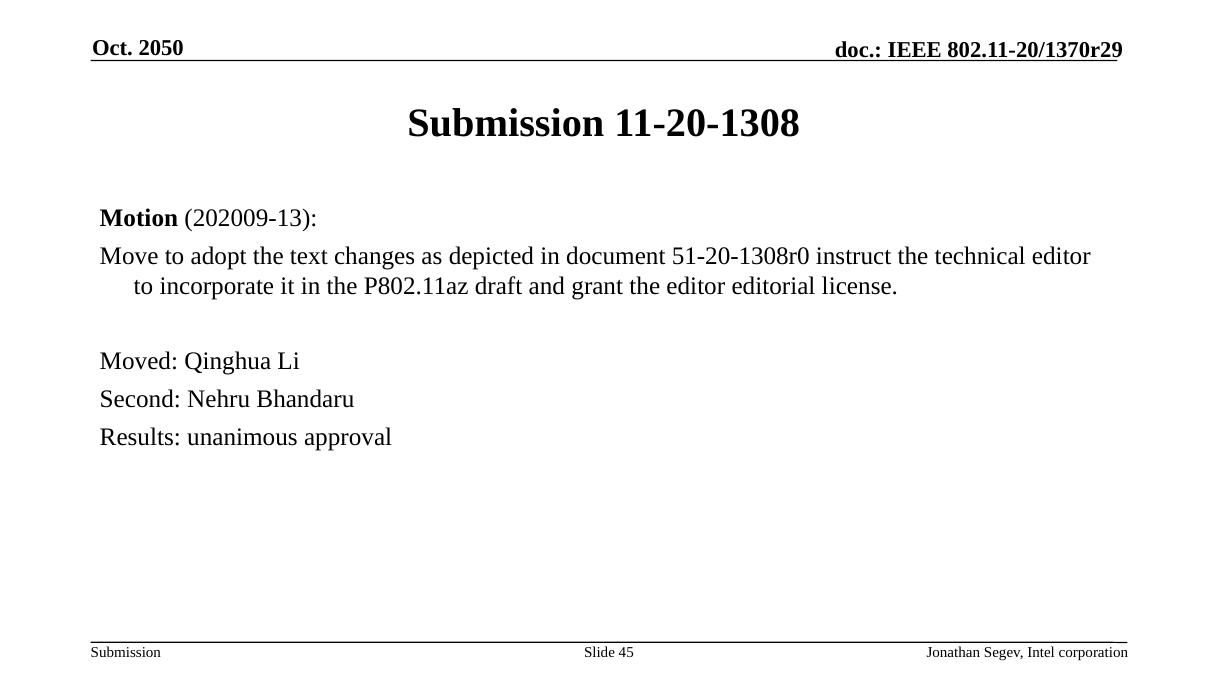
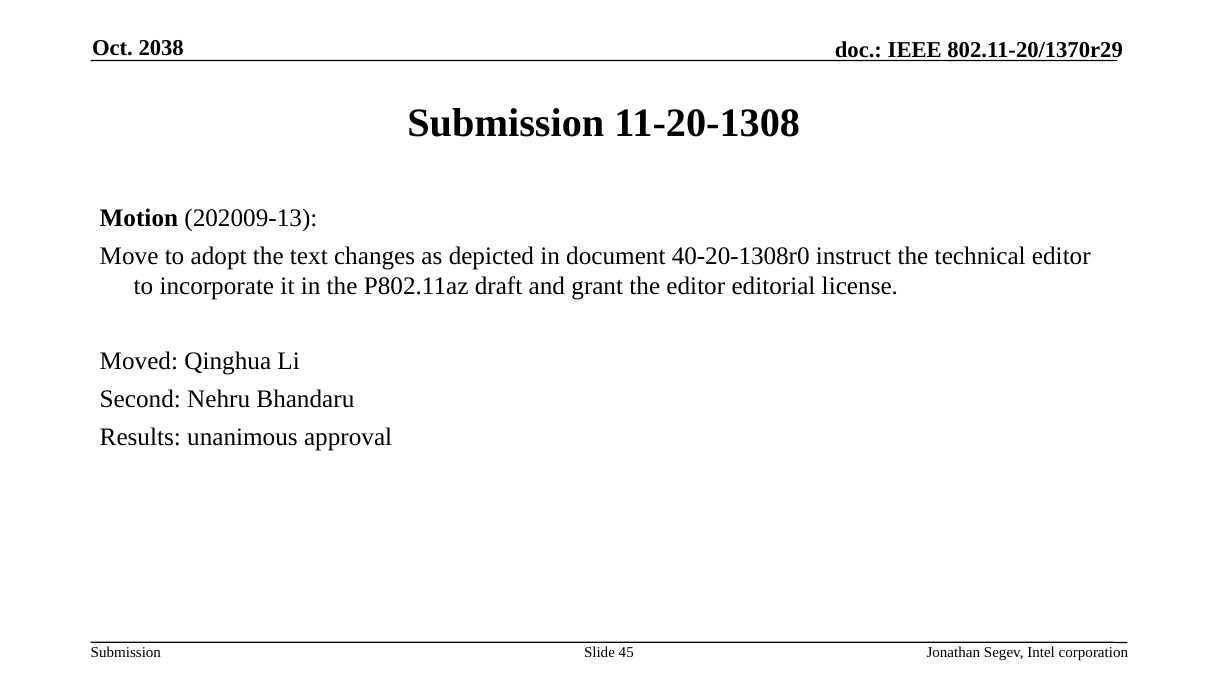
2050: 2050 -> 2038
51-20-1308r0: 51-20-1308r0 -> 40-20-1308r0
